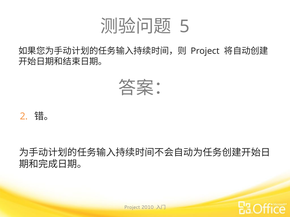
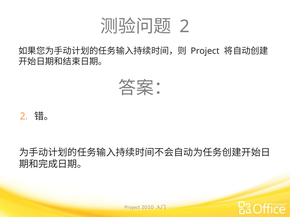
5 at (185, 27): 5 -> 2
